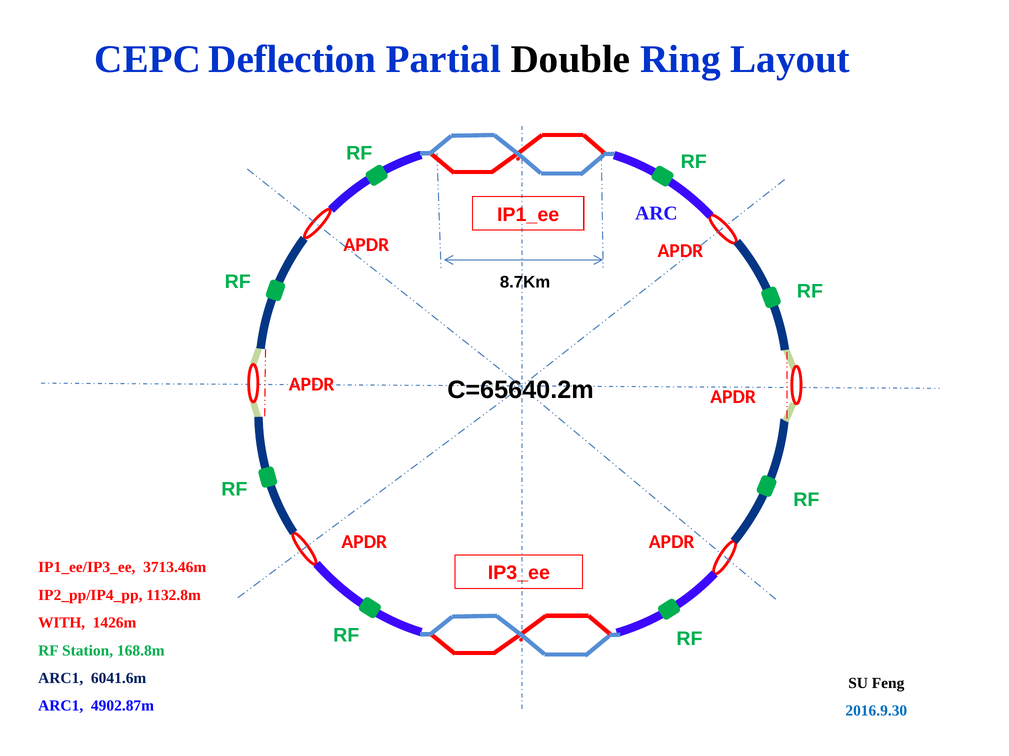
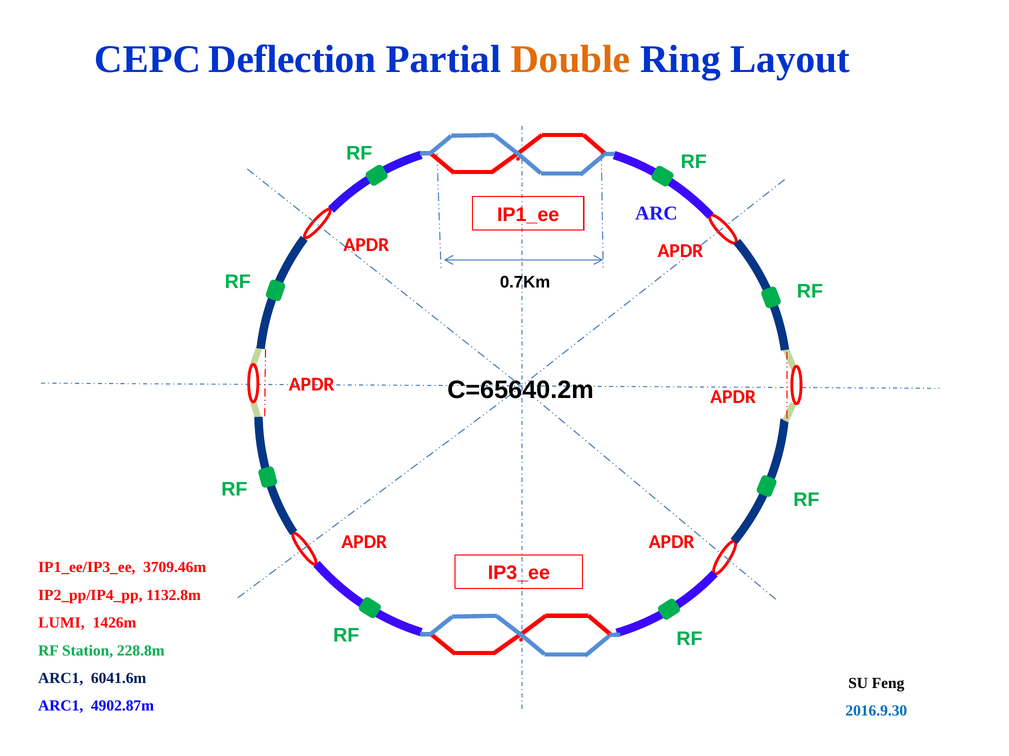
Double colour: black -> orange
8.7Km: 8.7Km -> 0.7Km
3713.46m: 3713.46m -> 3709.46m
WITH: WITH -> LUMI
168.8m: 168.8m -> 228.8m
